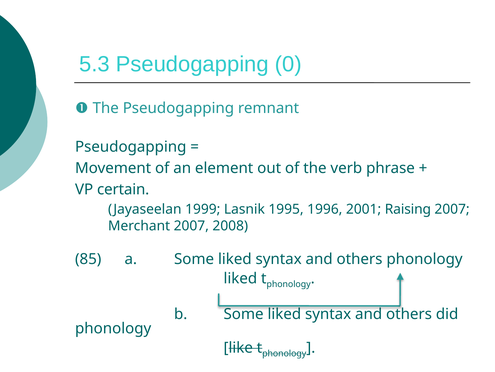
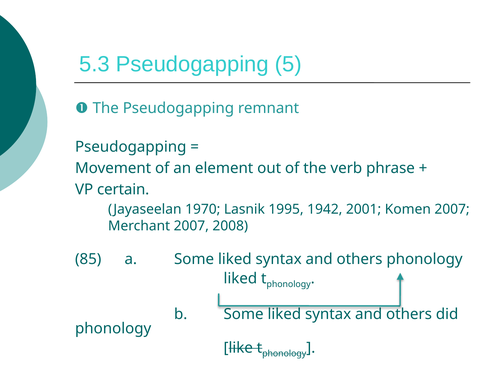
0: 0 -> 5
1999: 1999 -> 1970
1996: 1996 -> 1942
Raising: Raising -> Komen
